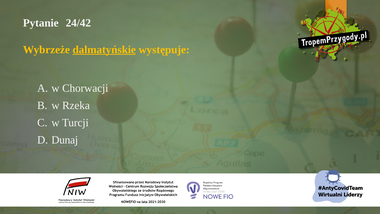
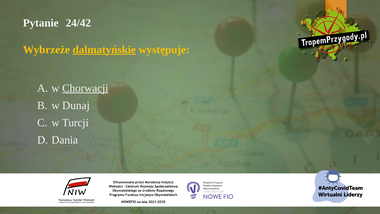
Chorwacji underline: none -> present
Rzeka: Rzeka -> Dunaj
Dunaj: Dunaj -> Dania
